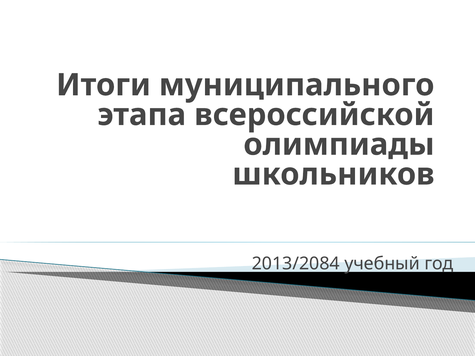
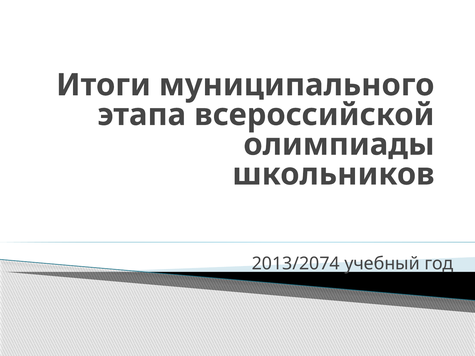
2013/2084: 2013/2084 -> 2013/2074
